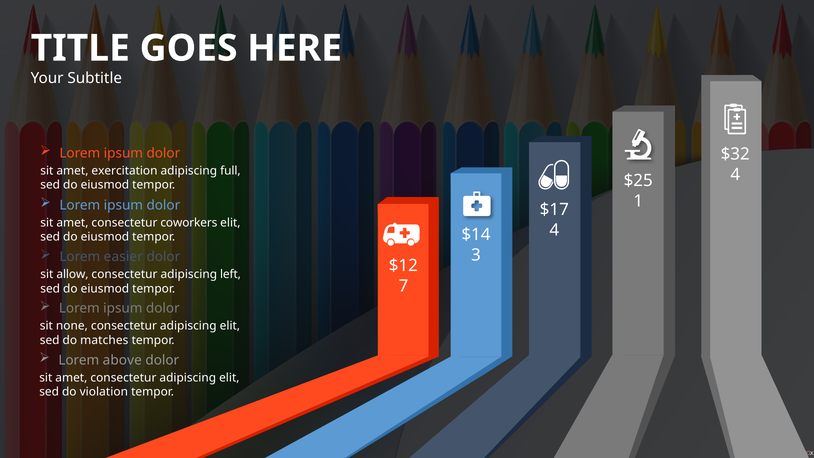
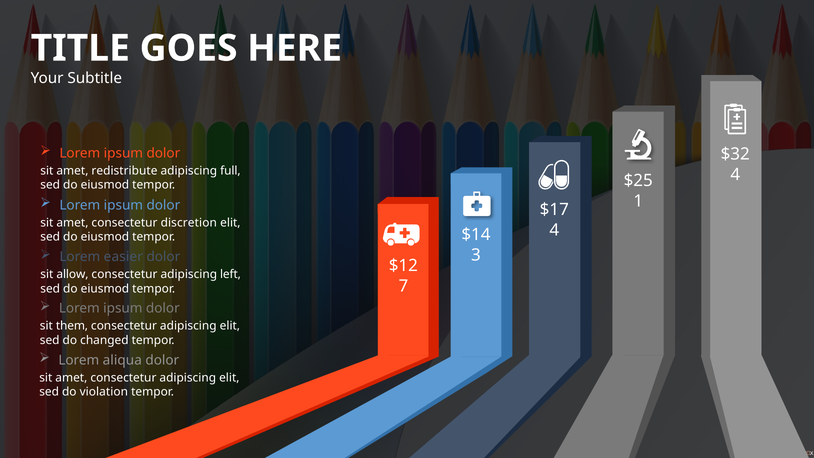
exercitation: exercitation -> redistribute
coworkers: coworkers -> discretion
none: none -> them
matches: matches -> changed
above: above -> aliqua
